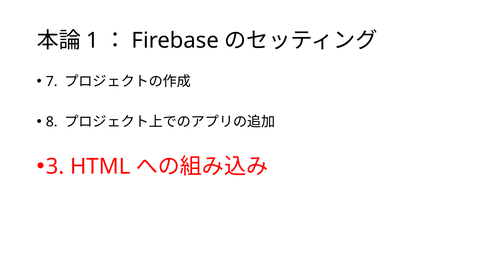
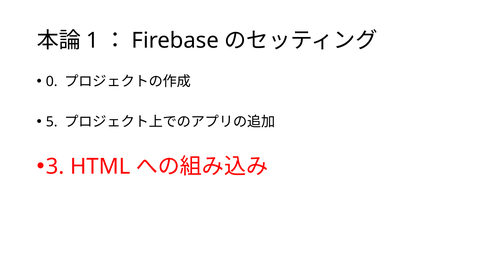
7: 7 -> 0
8: 8 -> 5
